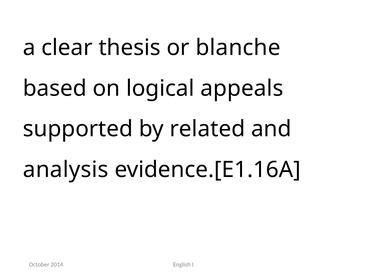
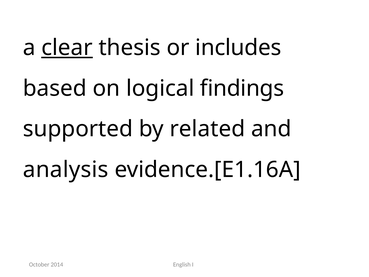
clear underline: none -> present
blanche: blanche -> includes
appeals: appeals -> findings
